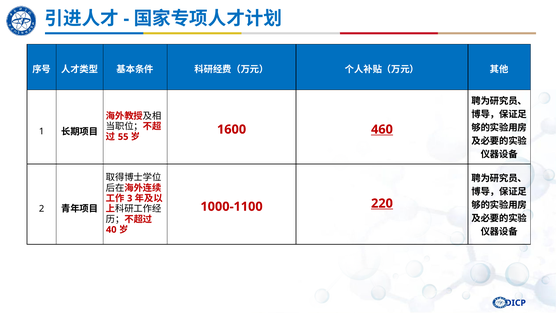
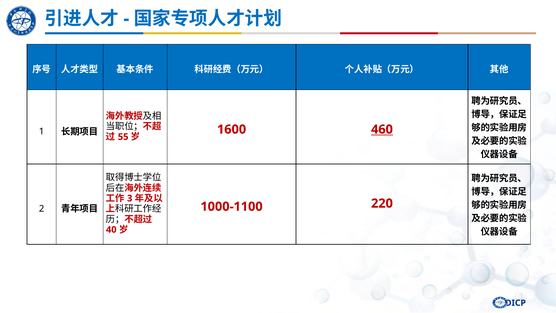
220 underline: present -> none
